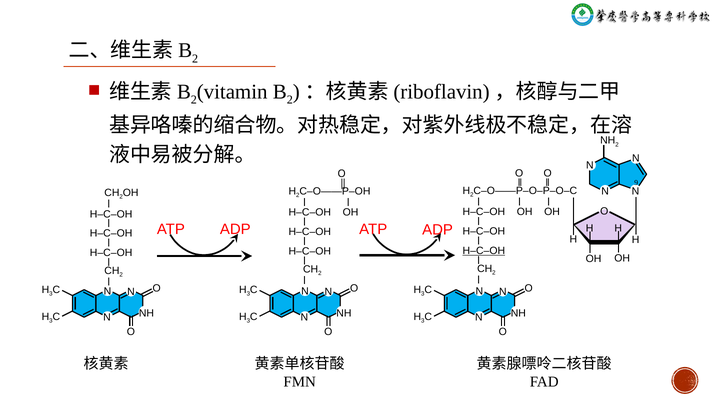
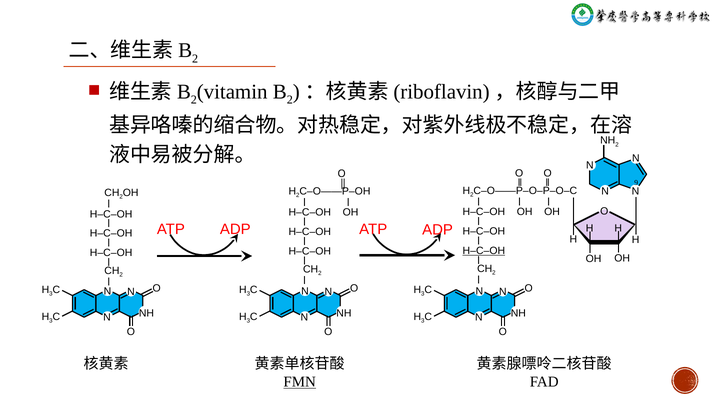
FMN underline: none -> present
